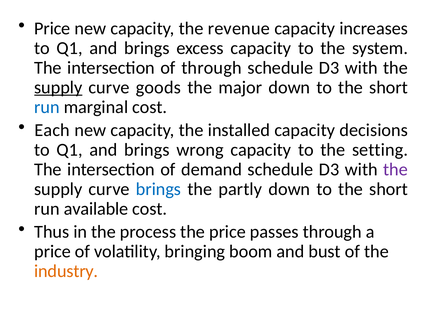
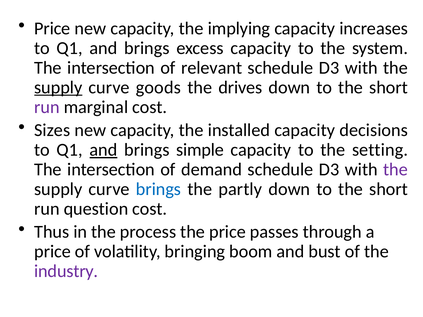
revenue: revenue -> implying
of through: through -> relevant
major: major -> drives
run at (47, 107) colour: blue -> purple
Each: Each -> Sizes
and at (103, 150) underline: none -> present
wrong: wrong -> simple
available: available -> question
industry colour: orange -> purple
